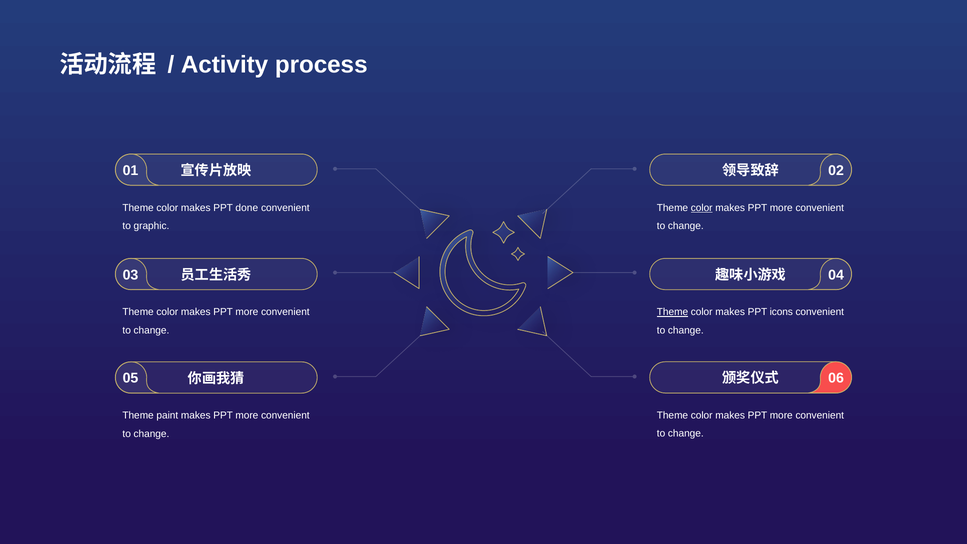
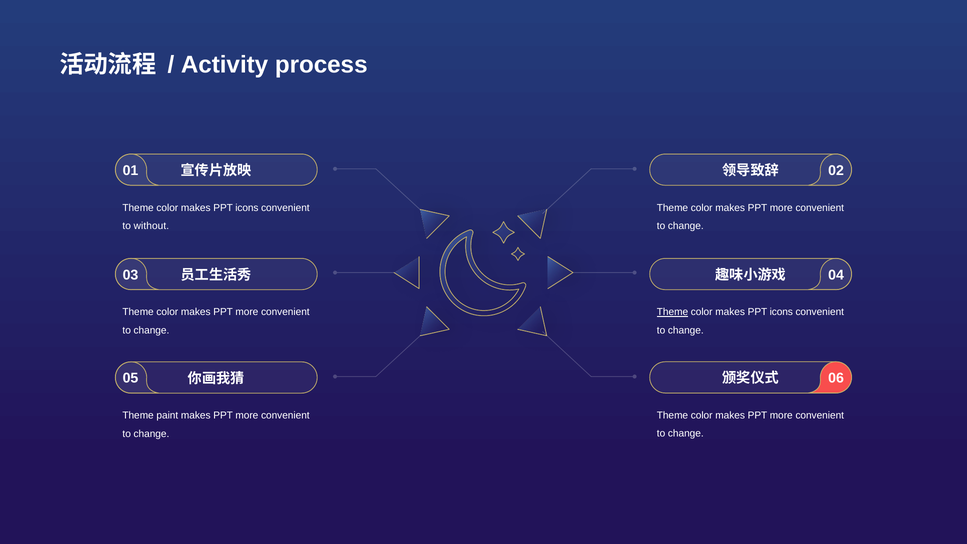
done at (247, 208): done -> icons
color at (702, 208) underline: present -> none
graphic: graphic -> without
